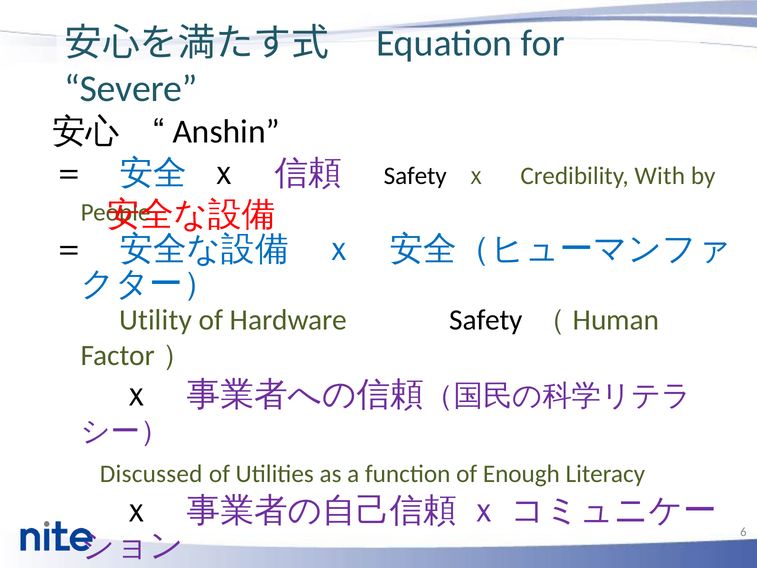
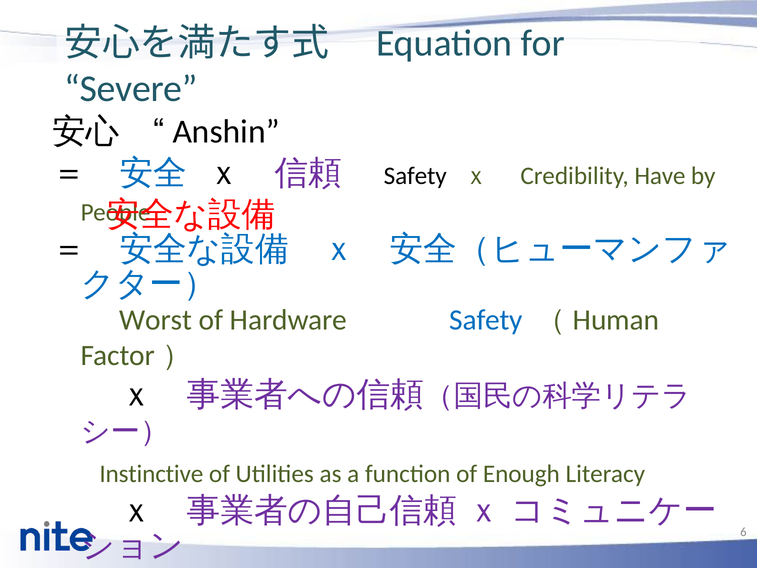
With: With -> Have
Utility: Utility -> Worst
Safety at (486, 320) colour: black -> blue
Discussed: Discussed -> Instinctive
